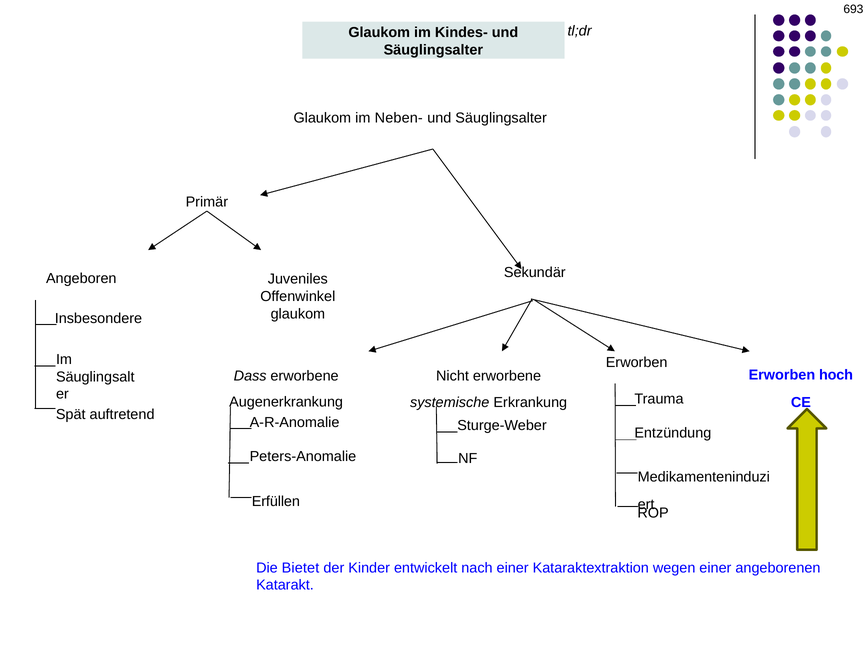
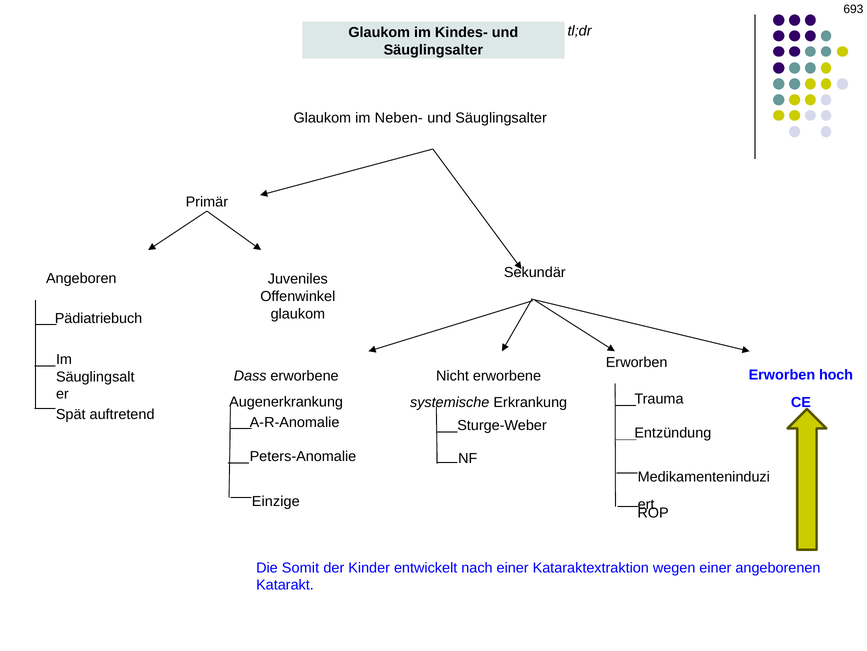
Insbesondere: Insbesondere -> Pädiatriebuch
Erfüllen: Erfüllen -> Einzige
Bietet: Bietet -> Somit
